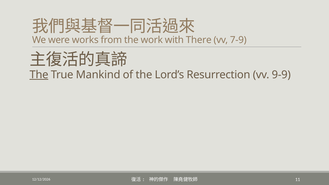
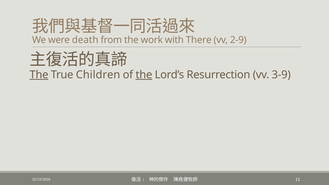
works: works -> death
7-9: 7-9 -> 2-9
Mankind: Mankind -> Children
the at (144, 75) underline: none -> present
9-9: 9-9 -> 3-9
